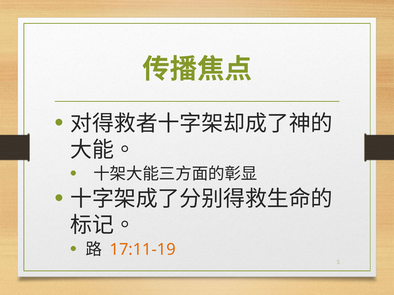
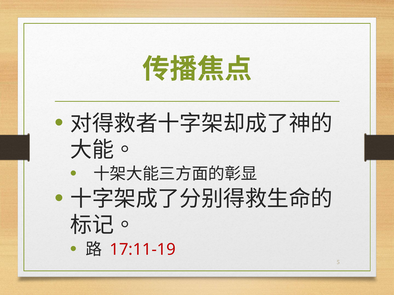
17:11-19 colour: orange -> red
